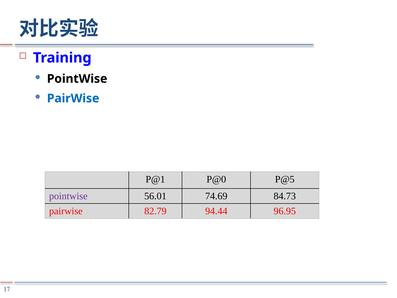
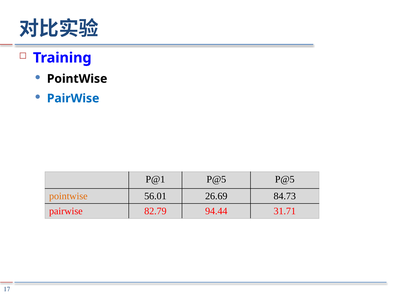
P@1 P@0: P@0 -> P@5
pointwise at (68, 196) colour: purple -> orange
74.69: 74.69 -> 26.69
96.95: 96.95 -> 31.71
